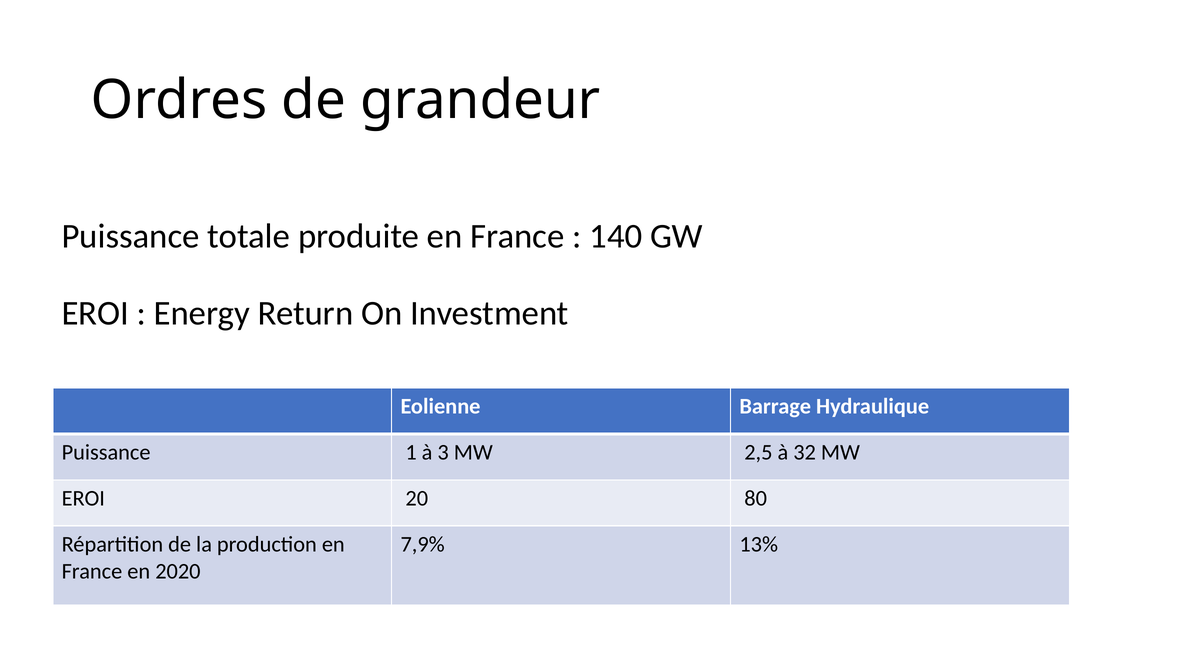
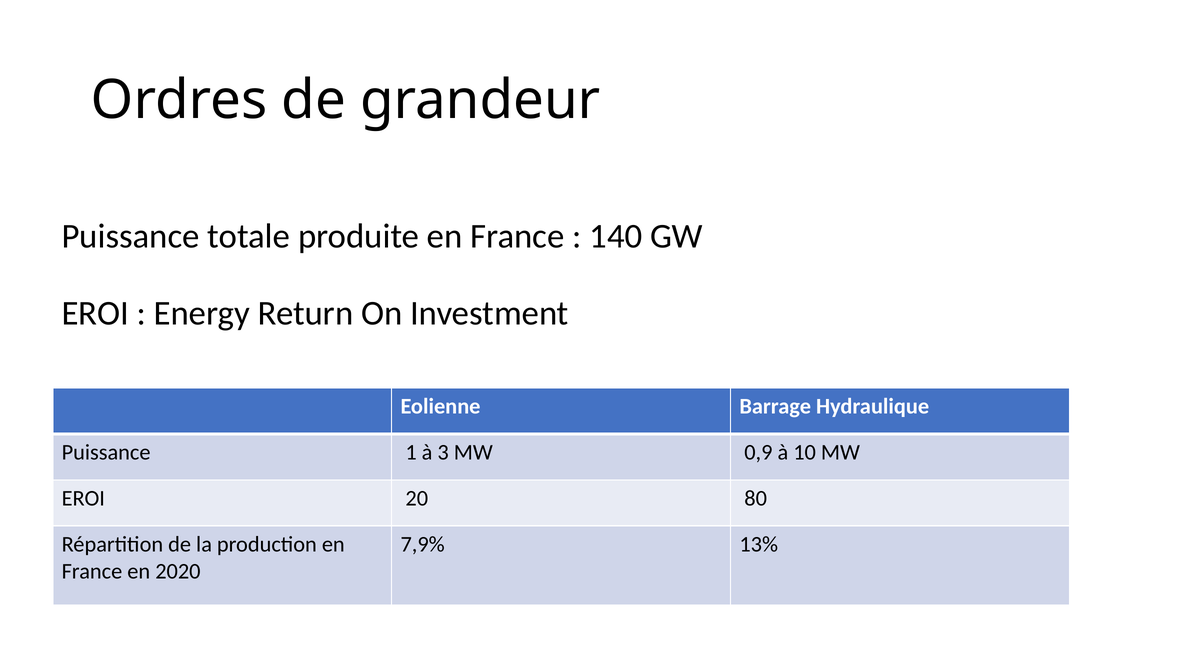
2,5: 2,5 -> 0,9
32: 32 -> 10
